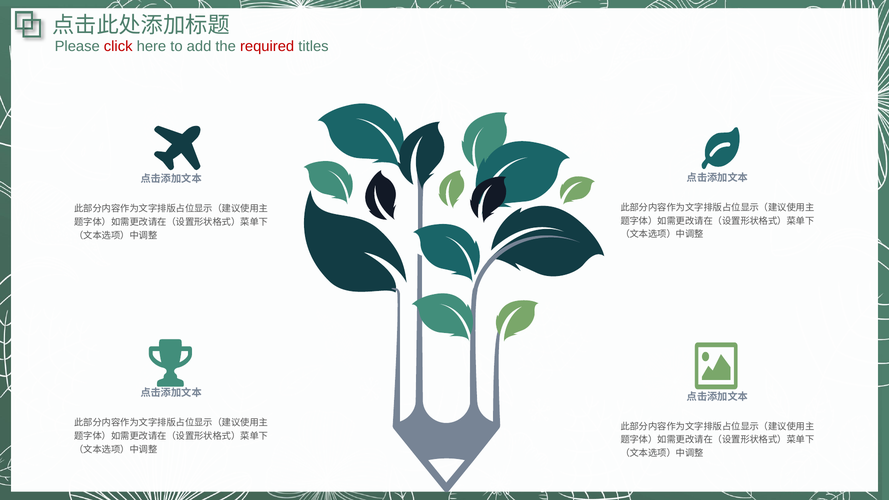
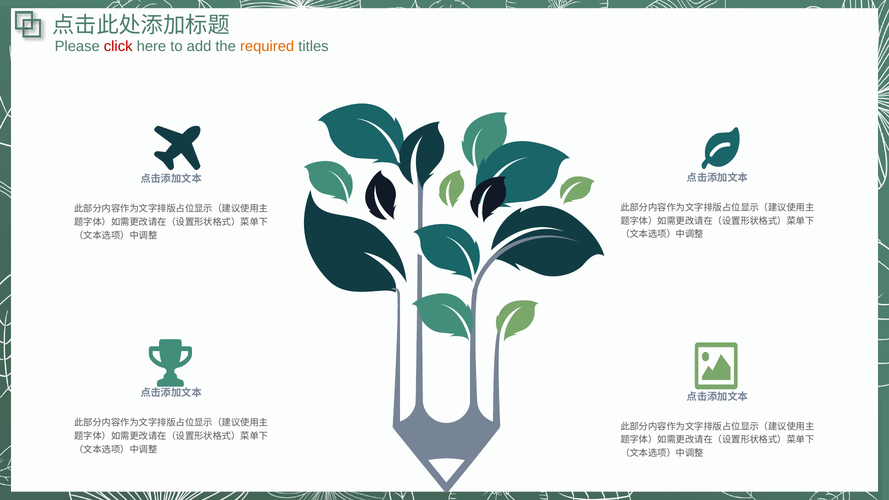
required colour: red -> orange
